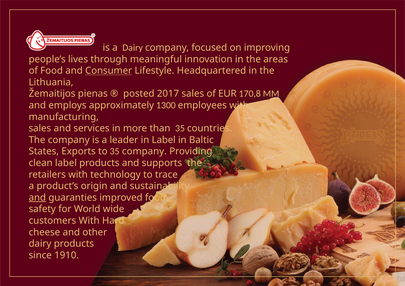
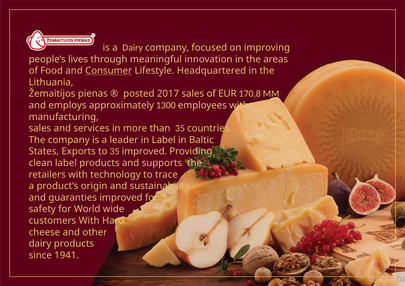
35 company: company -> improved
and at (37, 198) underline: present -> none
1910: 1910 -> 1941
